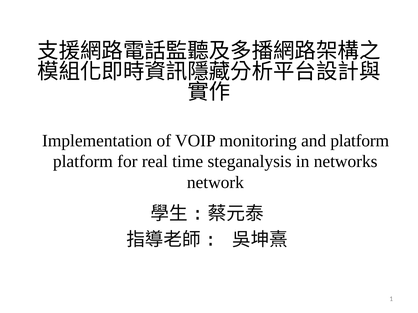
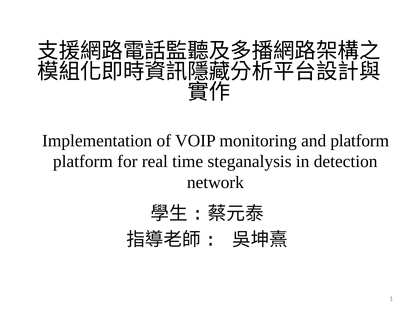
networks: networks -> detection
